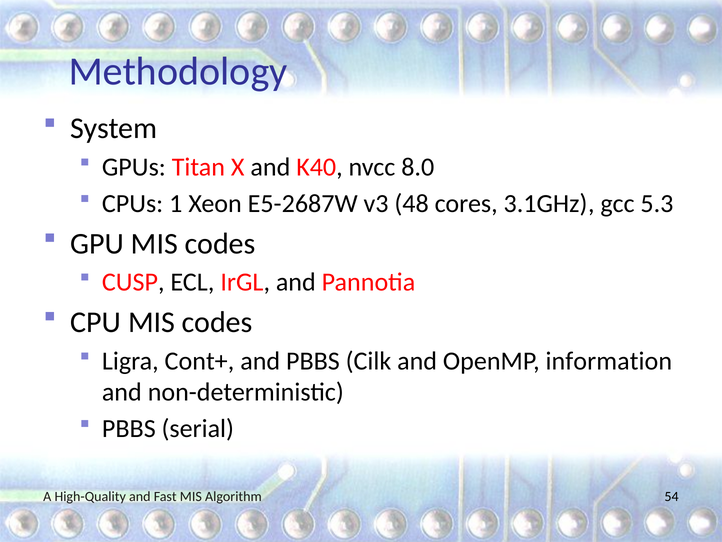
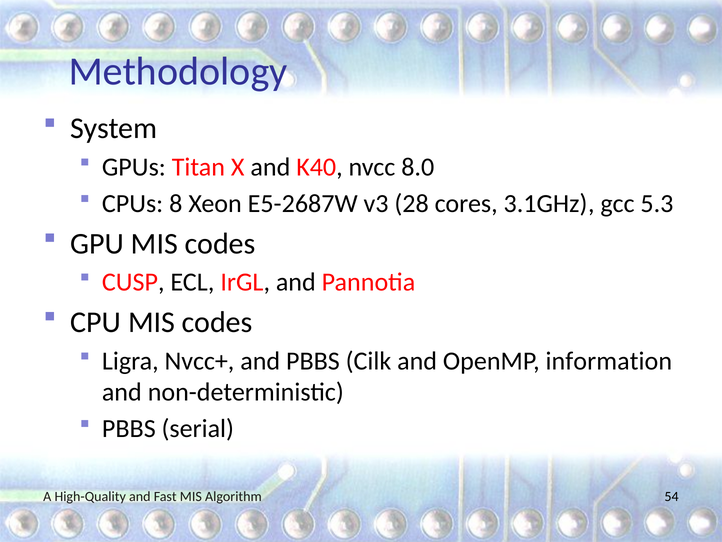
1: 1 -> 8
48: 48 -> 28
Cont+: Cont+ -> Nvcc+
